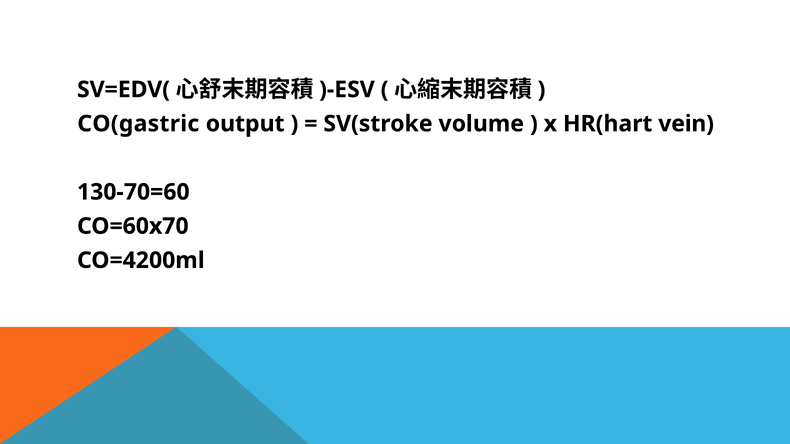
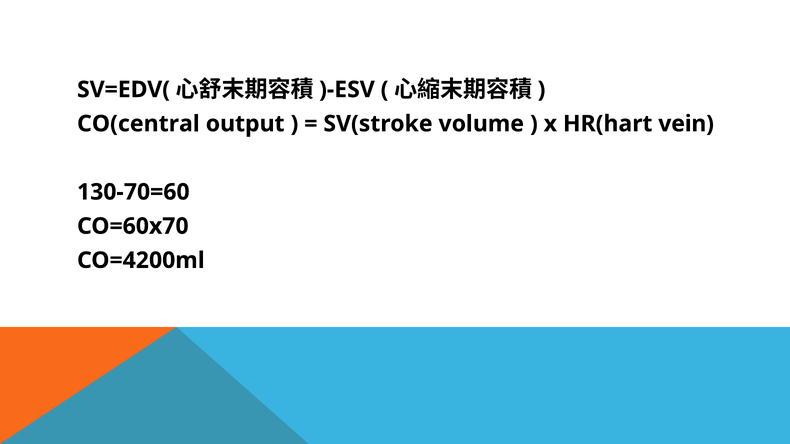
CO(gastric: CO(gastric -> CO(central
